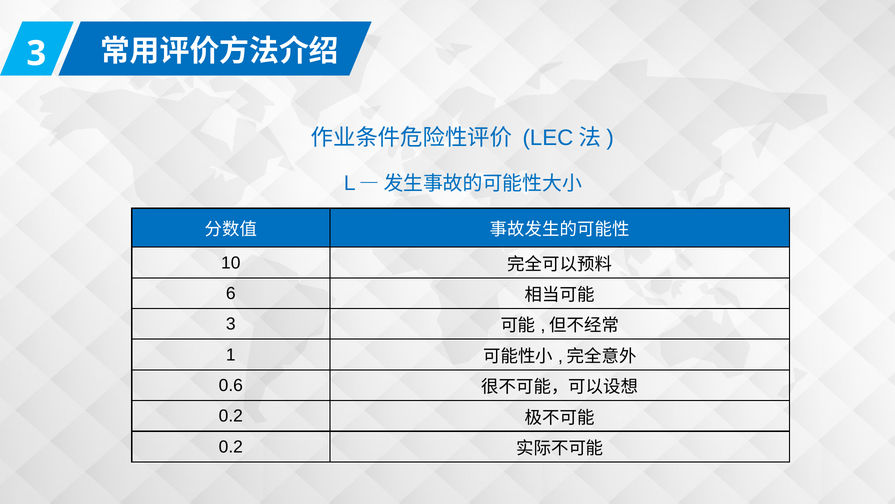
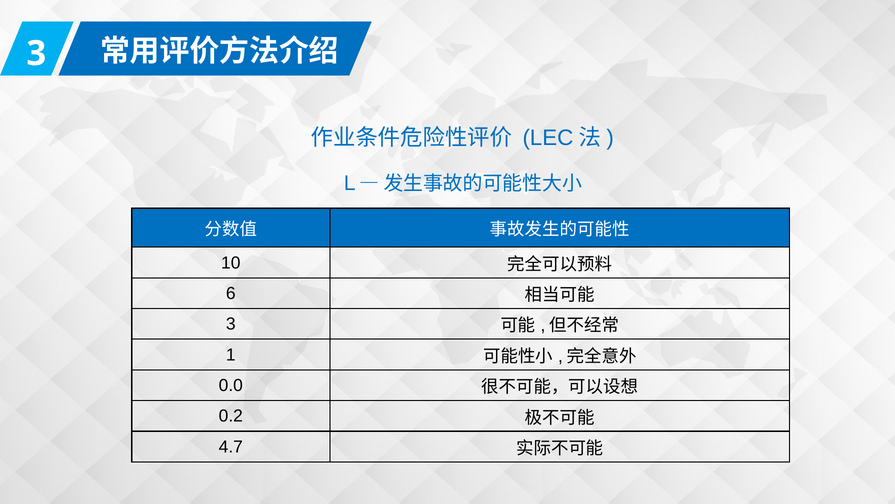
0.6: 0.6 -> 0.0
0.2 at (231, 446): 0.2 -> 4.7
